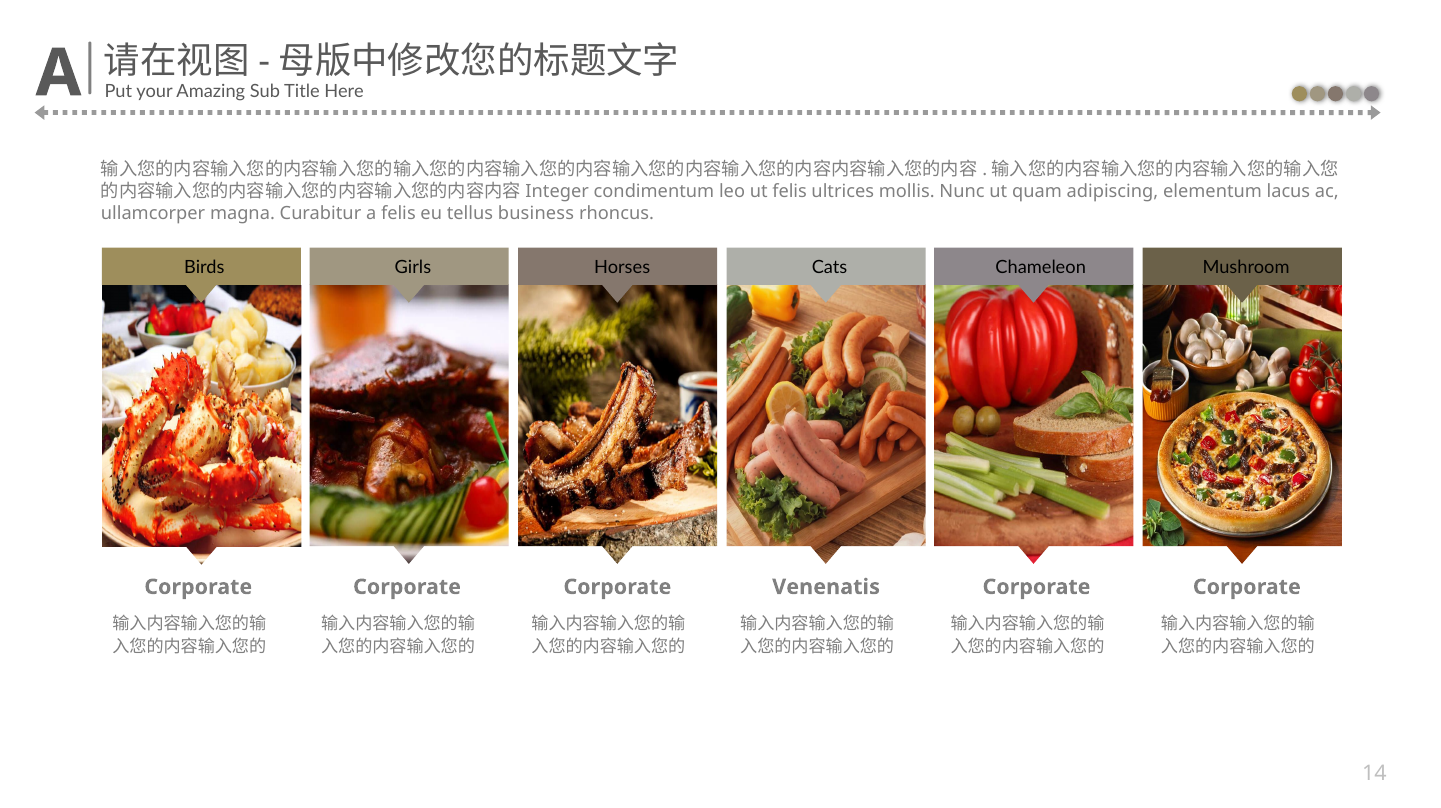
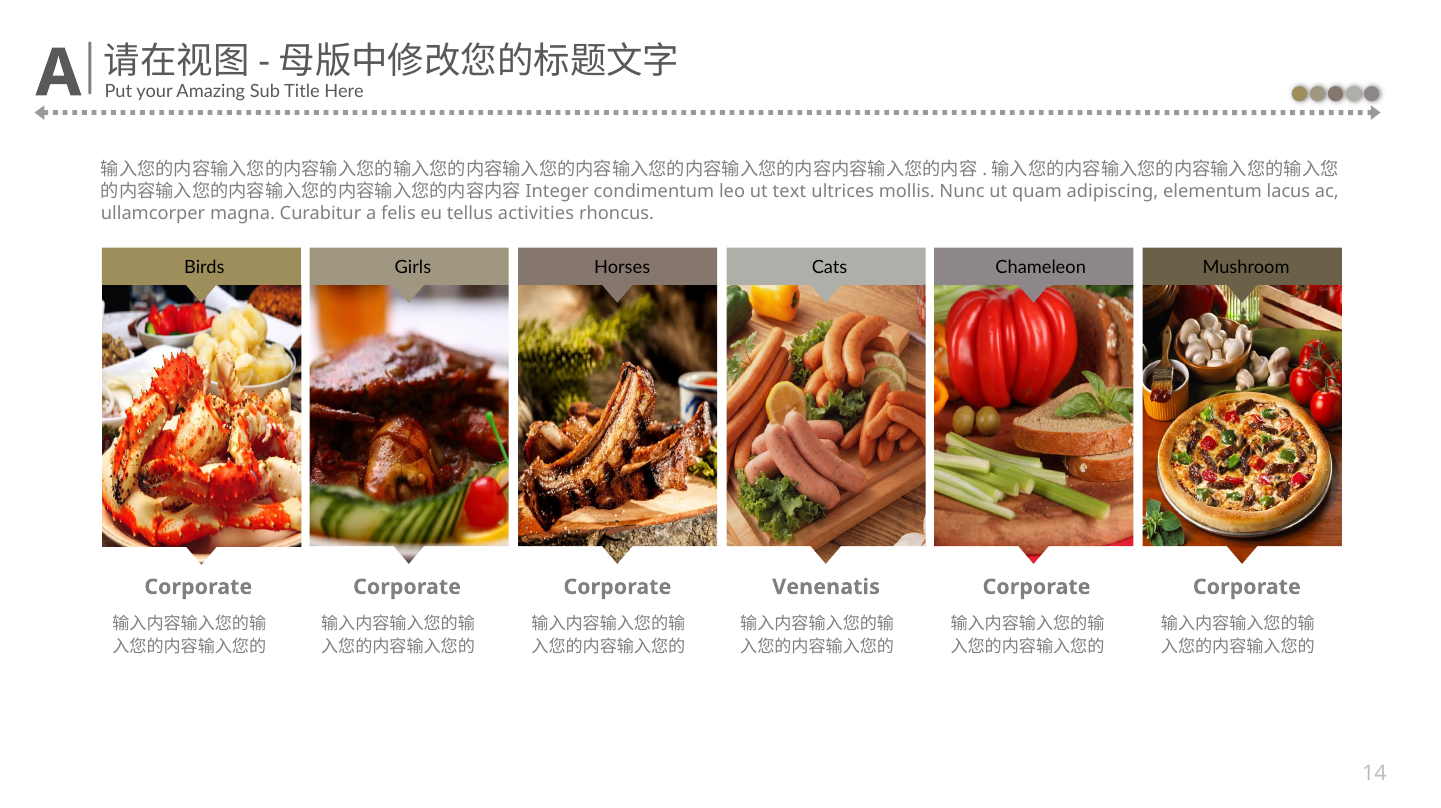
ut felis: felis -> text
business: business -> activities
